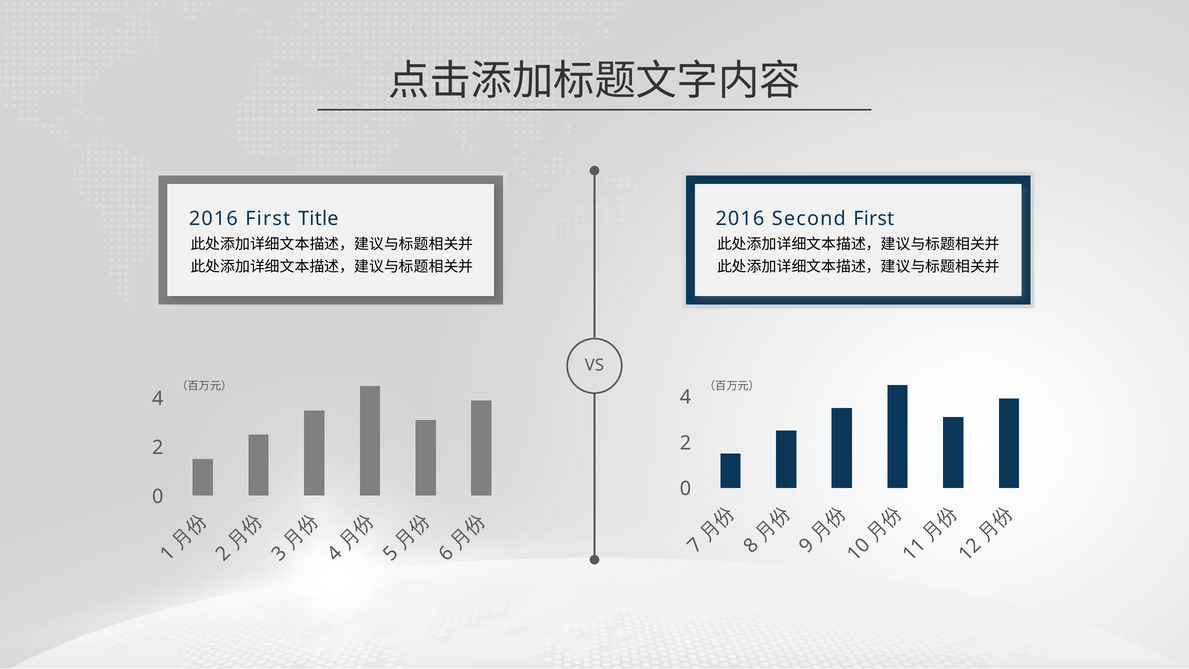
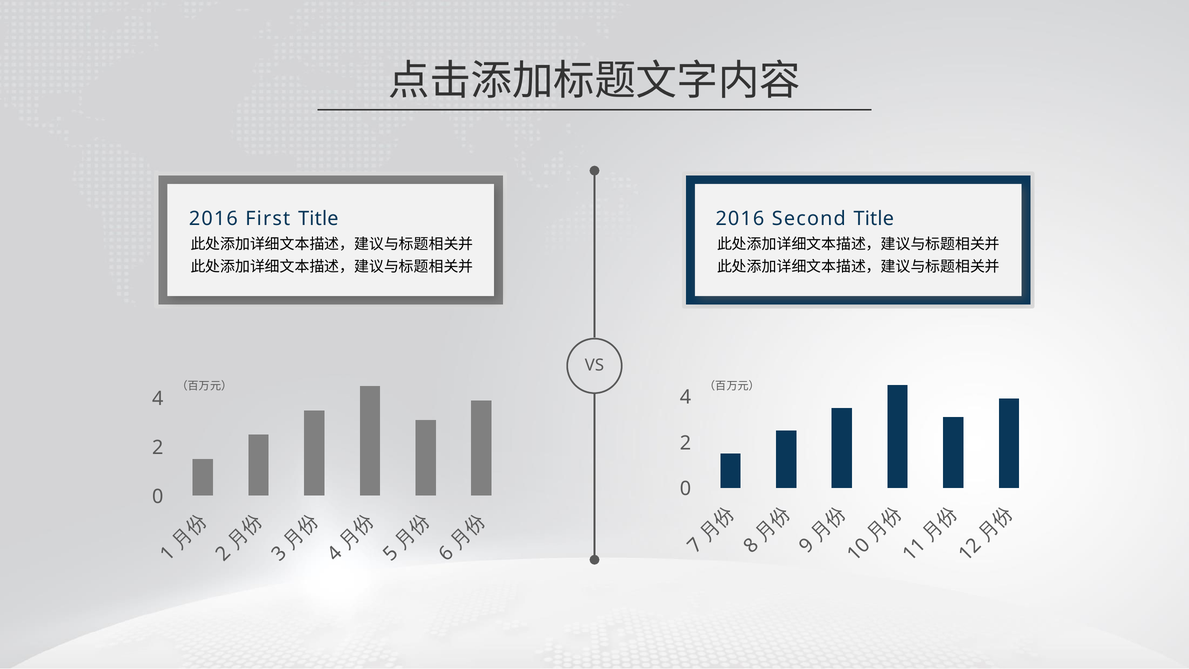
Second First: First -> Title
